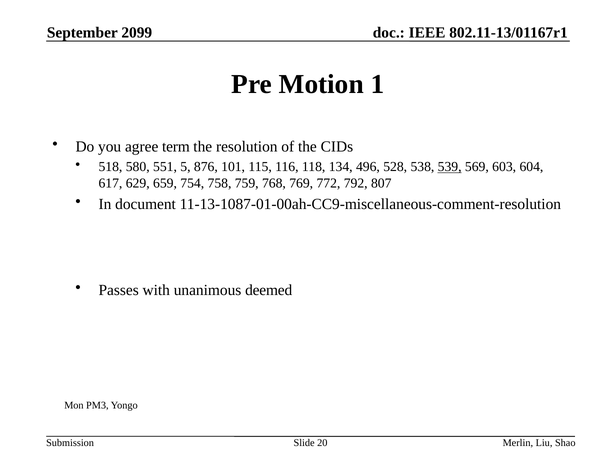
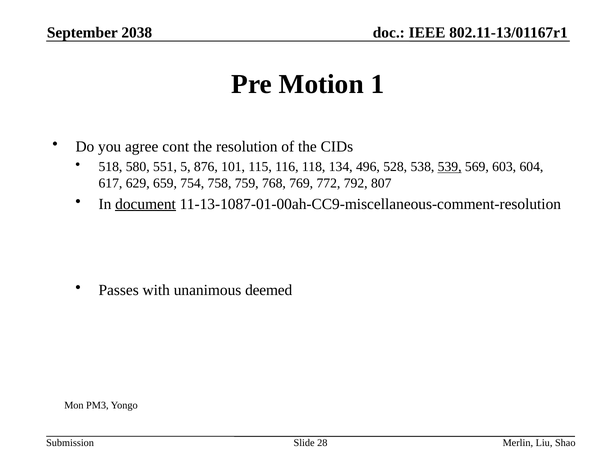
2099: 2099 -> 2038
term: term -> cont
document underline: none -> present
20: 20 -> 28
